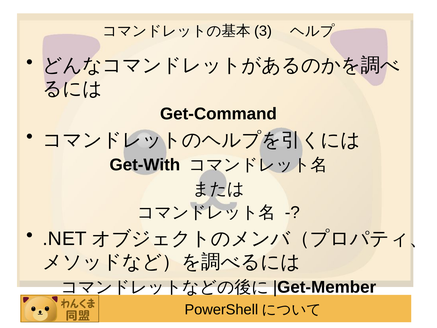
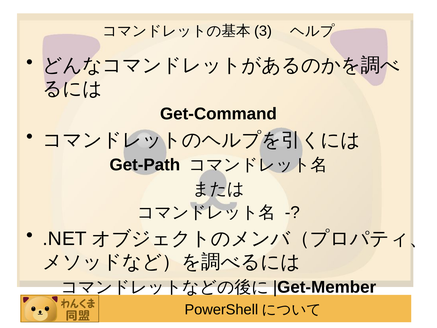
Get-With: Get-With -> Get-Path
